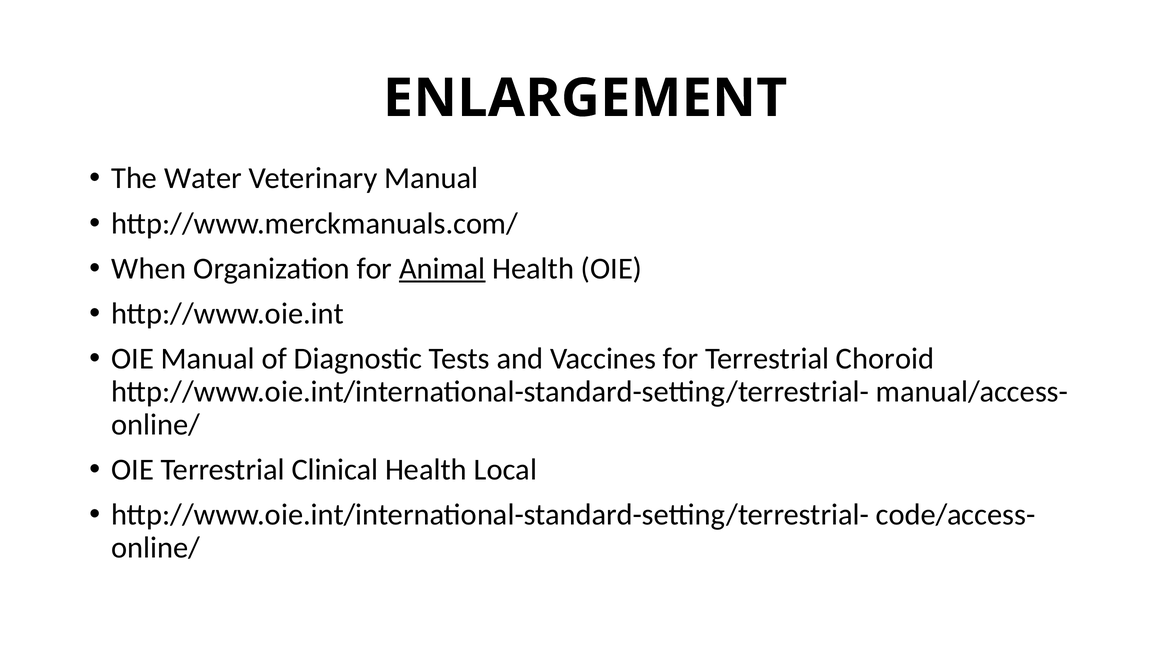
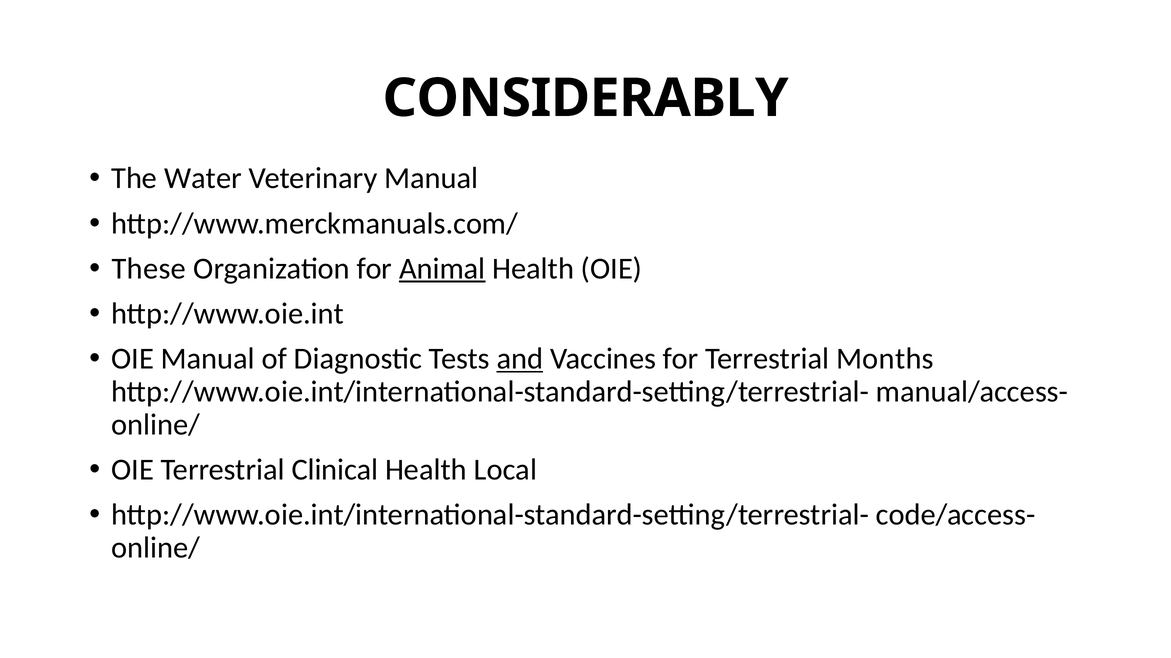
ENLARGEMENT: ENLARGEMENT -> CONSIDERABLY
When: When -> These
and underline: none -> present
Choroid: Choroid -> Months
